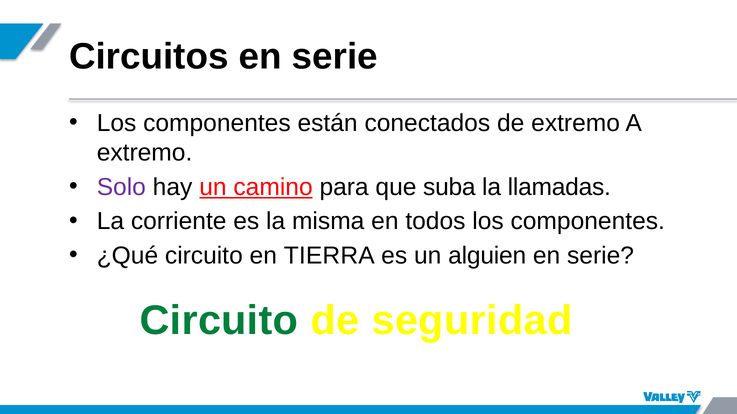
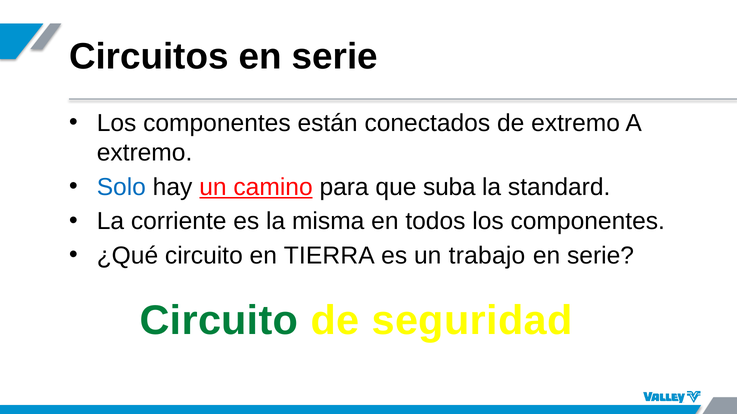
Solo colour: purple -> blue
llamadas: llamadas -> standard
alguien: alguien -> trabajo
